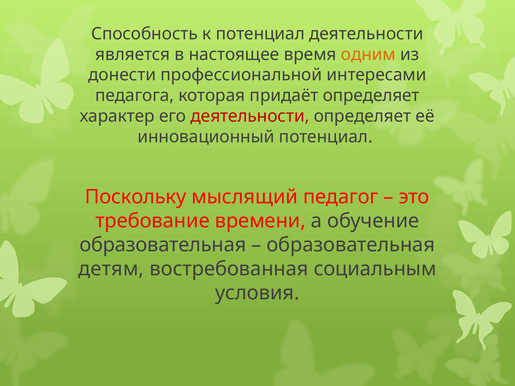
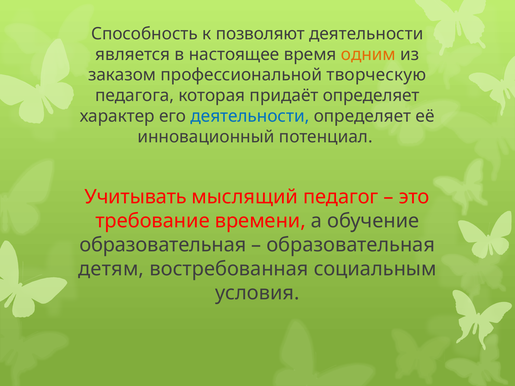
к потенциал: потенциал -> позволяют
донести: донести -> заказом
интересами: интересами -> творческую
деятельности at (250, 116) colour: red -> blue
Поскольку: Поскольку -> Учитывать
